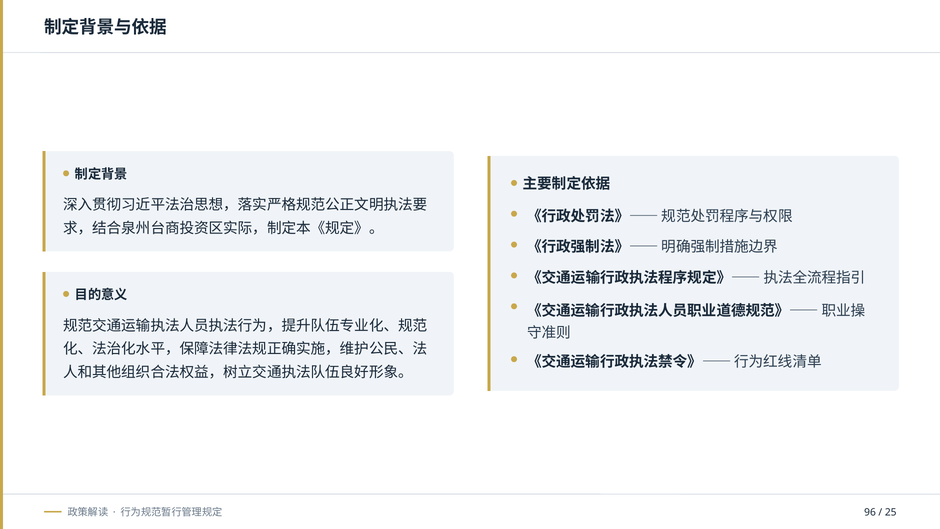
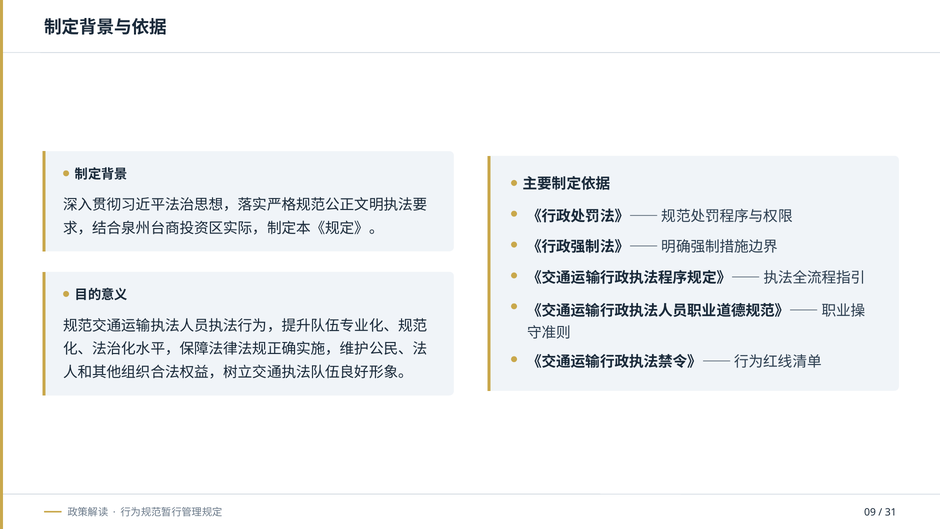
96: 96 -> 09
25: 25 -> 31
